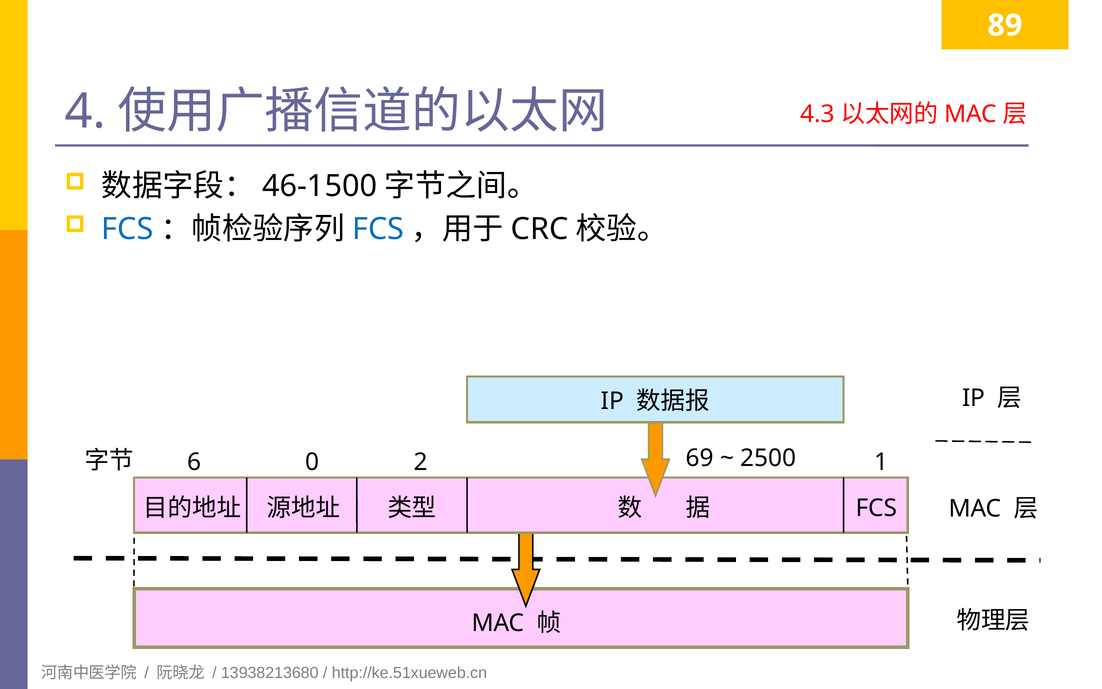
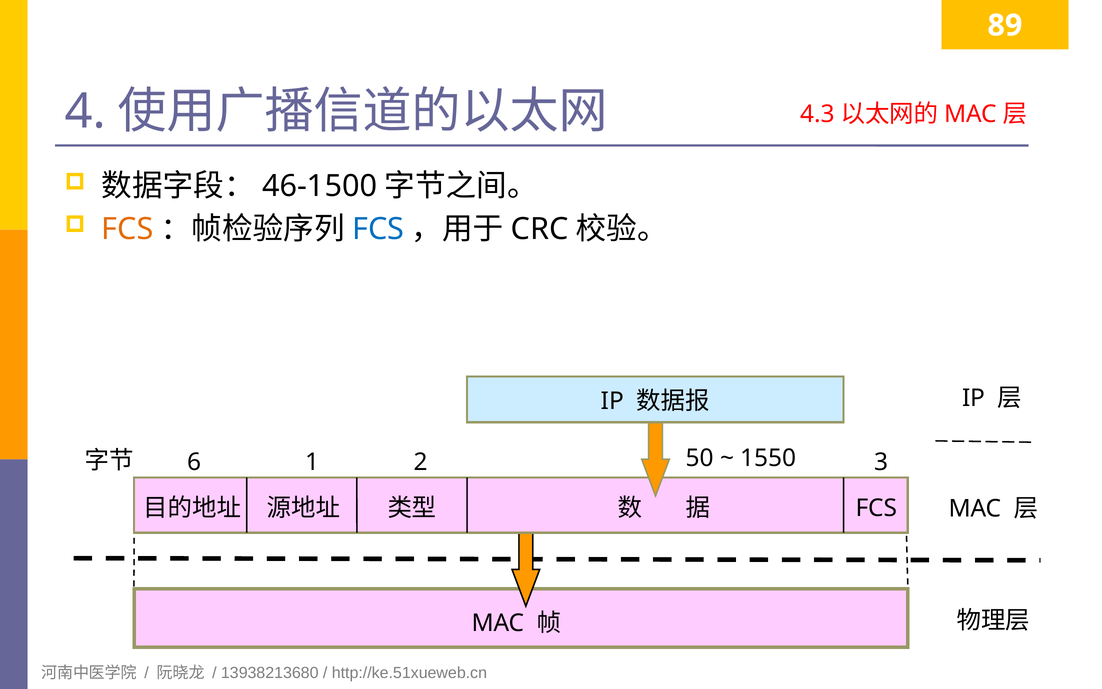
FCS at (128, 229) colour: blue -> orange
69: 69 -> 50
2500: 2500 -> 1550
0: 0 -> 1
1: 1 -> 3
